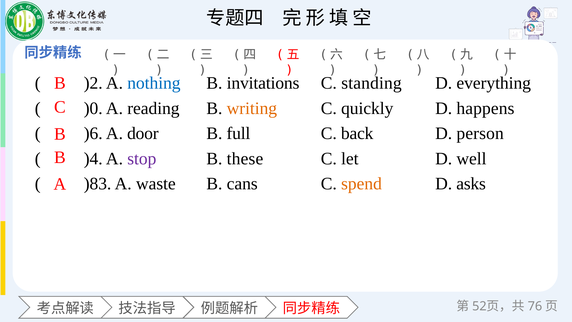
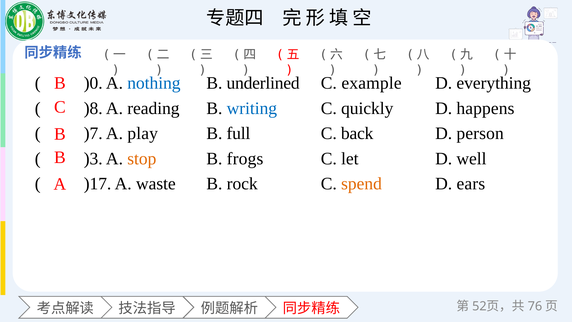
)2: )2 -> )0
invitations: invitations -> underlined
standing: standing -> example
)0: )0 -> )8
writing colour: orange -> blue
)6: )6 -> )7
door: door -> play
)4: )4 -> )3
stop colour: purple -> orange
these: these -> frogs
)83: )83 -> )17
cans: cans -> rock
asks: asks -> ears
